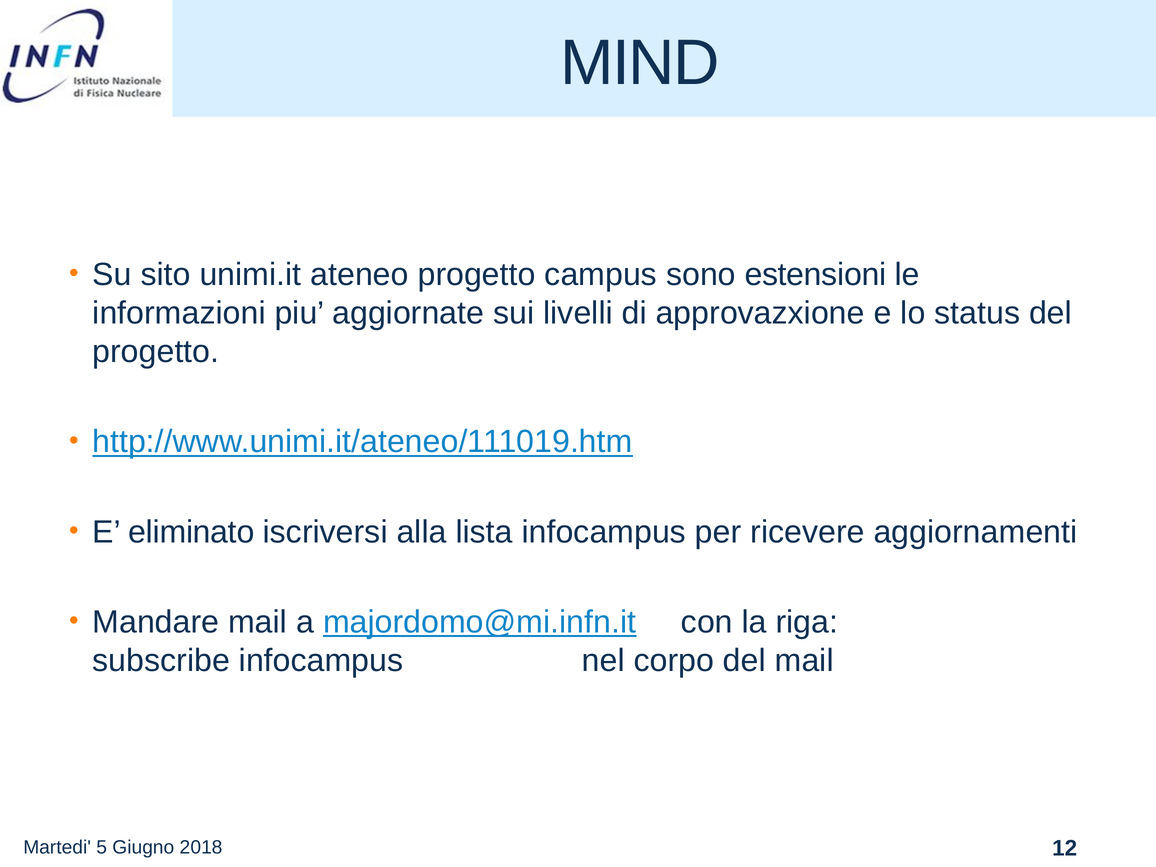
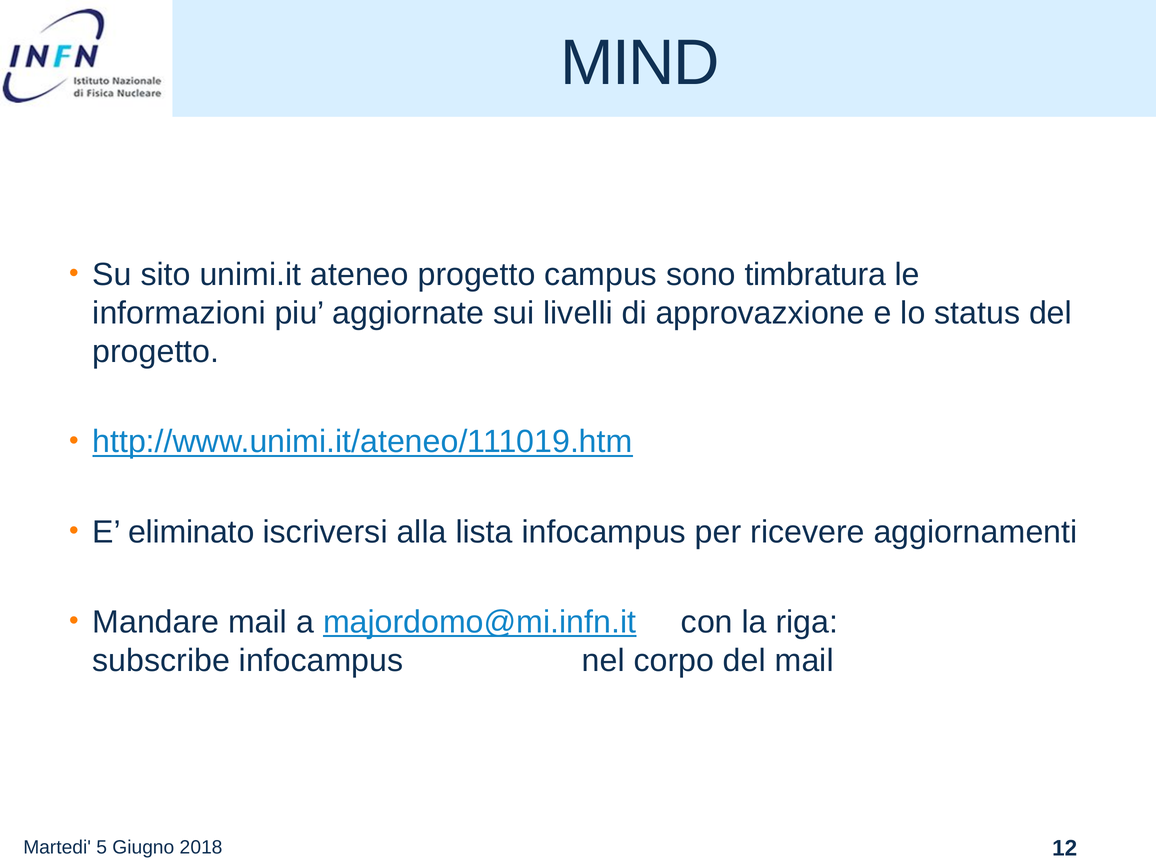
estensioni: estensioni -> timbratura
